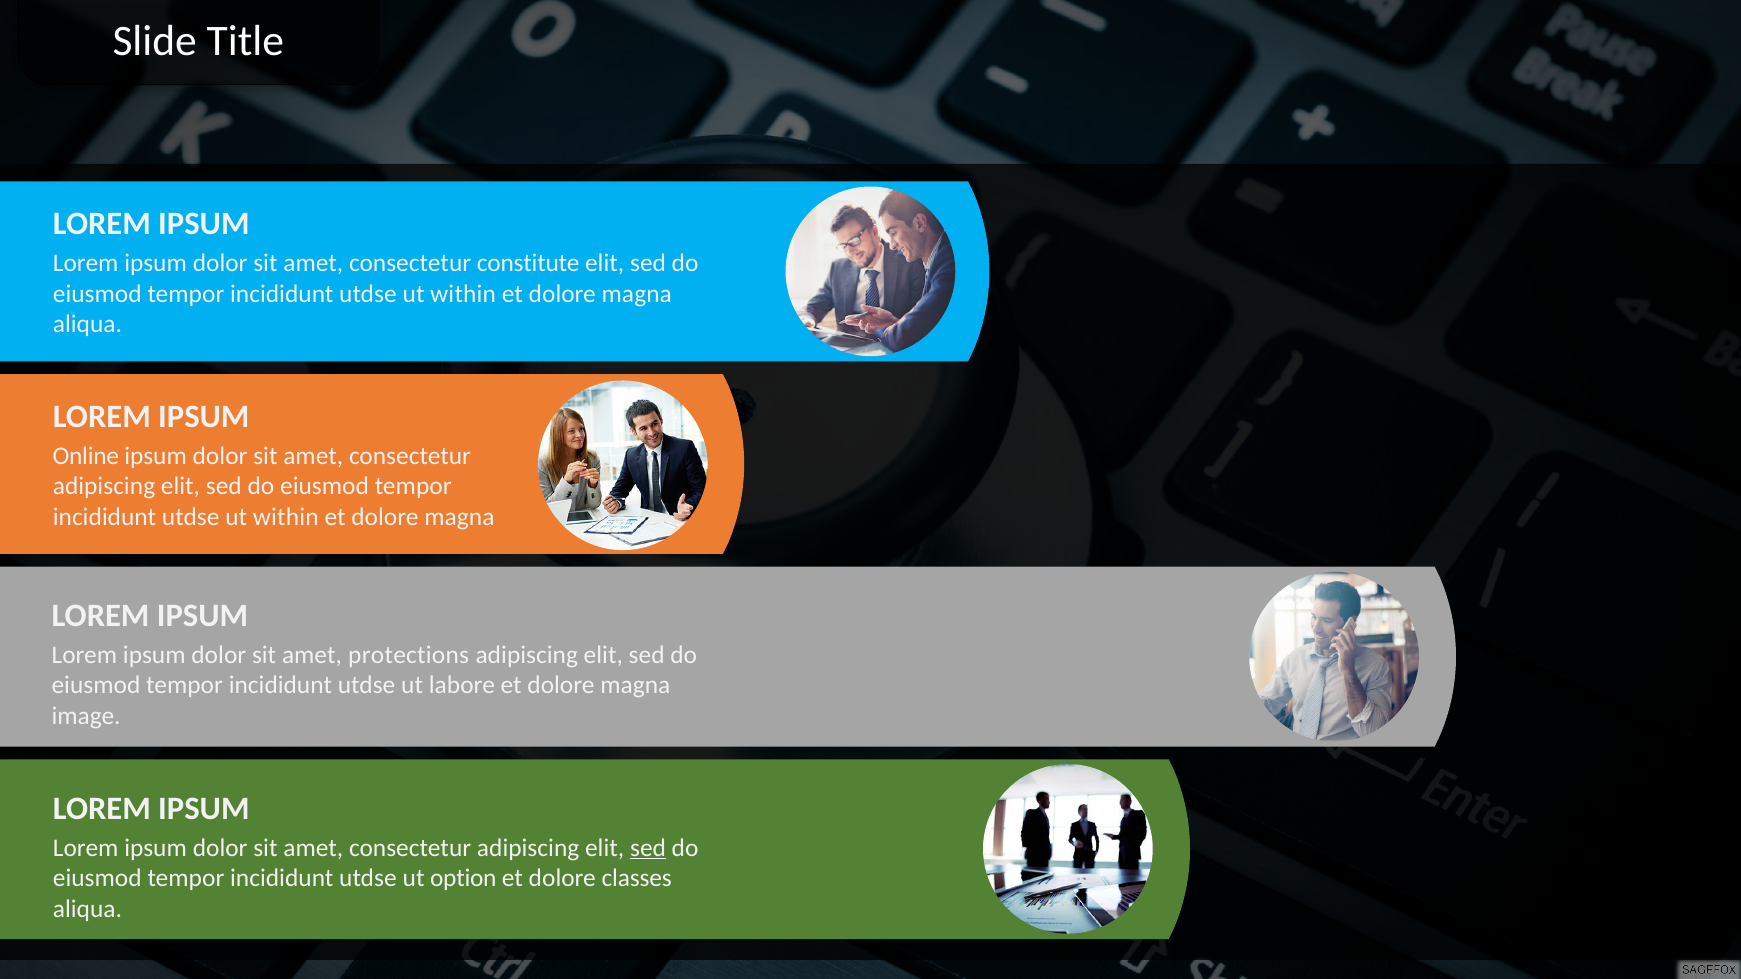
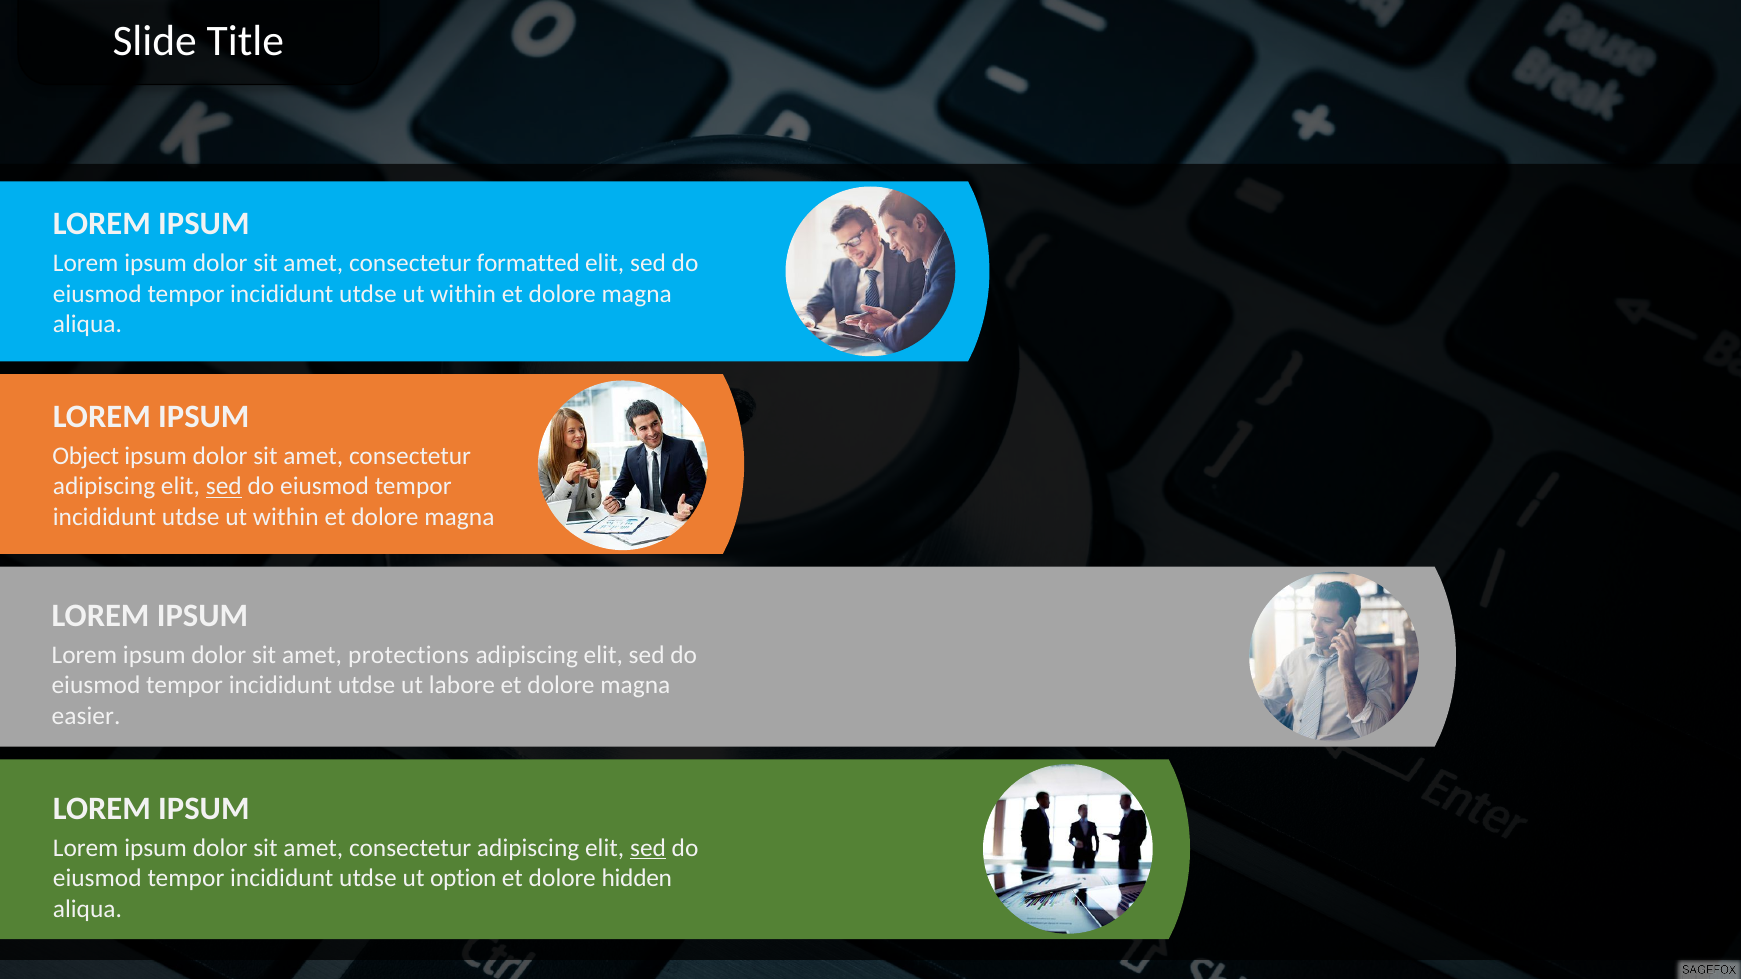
constitute: constitute -> formatted
Online: Online -> Object
sed at (224, 487) underline: none -> present
image: image -> easier
classes: classes -> hidden
